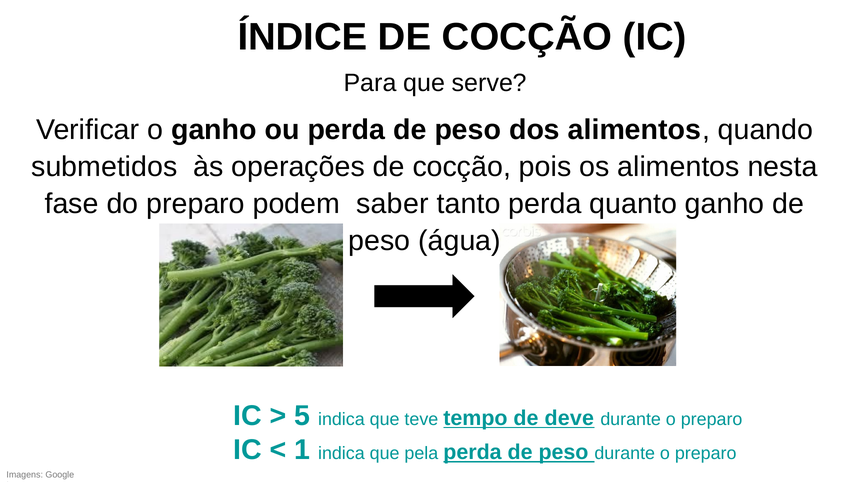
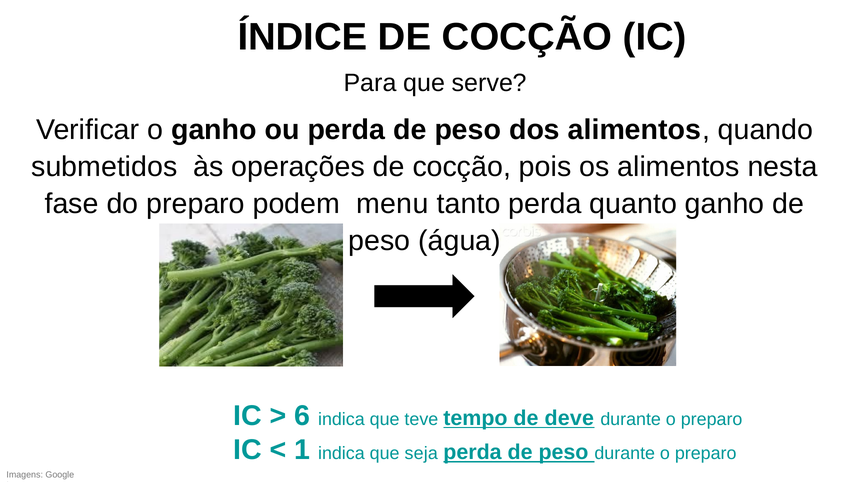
saber: saber -> menu
5: 5 -> 6
pela: pela -> seja
